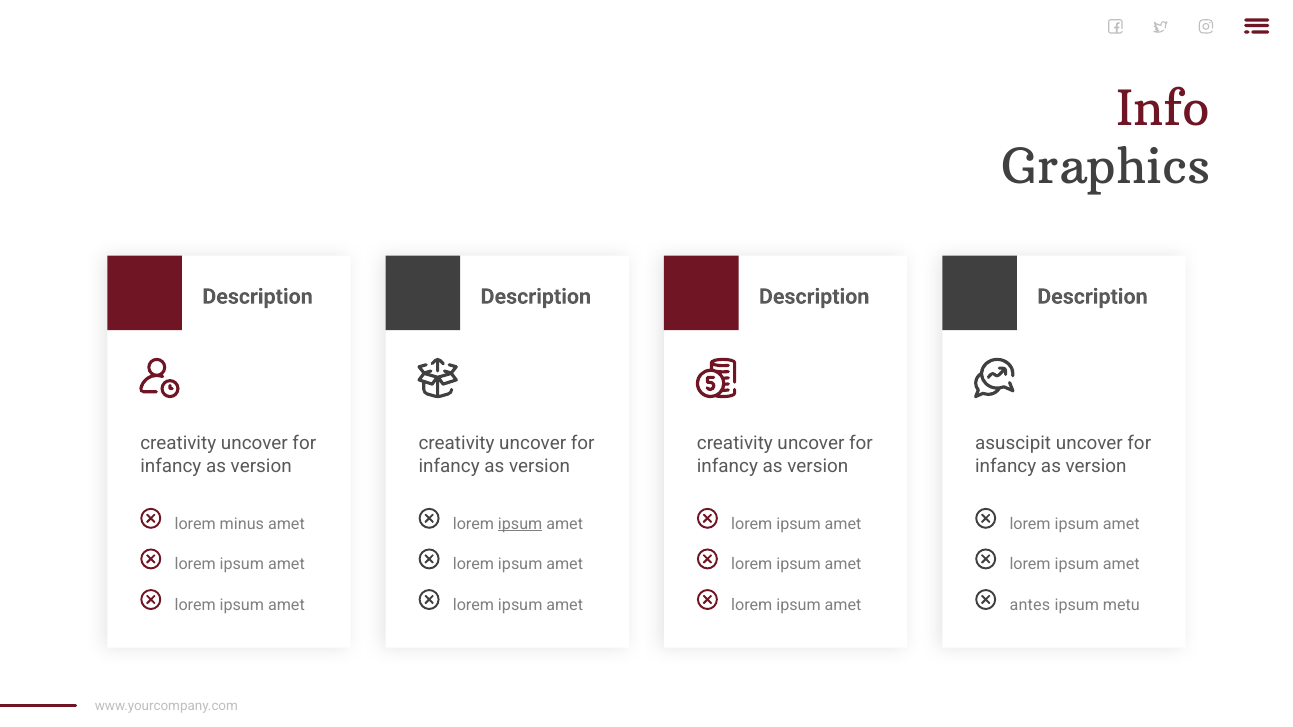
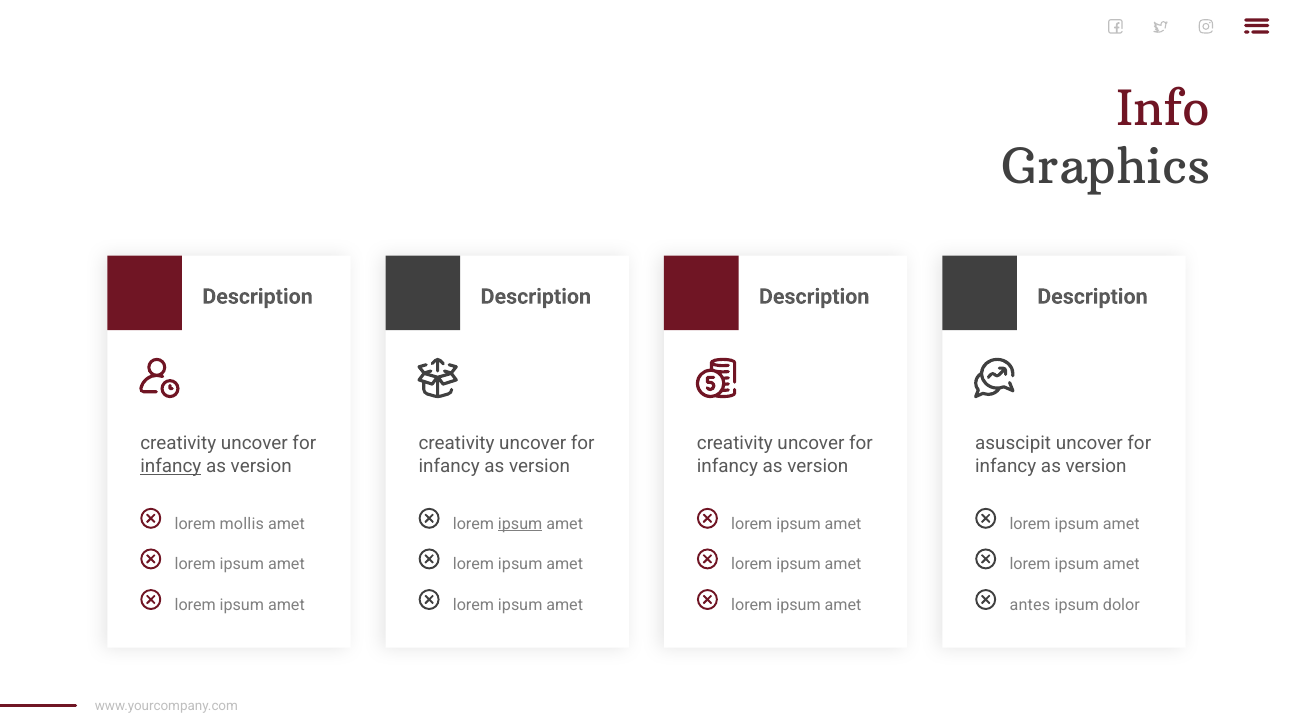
infancy at (171, 466) underline: none -> present
minus: minus -> mollis
metu: metu -> dolor
